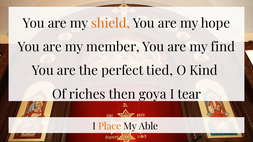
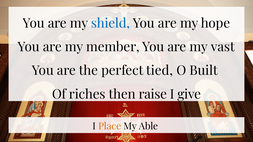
shield colour: orange -> blue
find: find -> vast
Kind: Kind -> Built
goya: goya -> raise
tear: tear -> give
